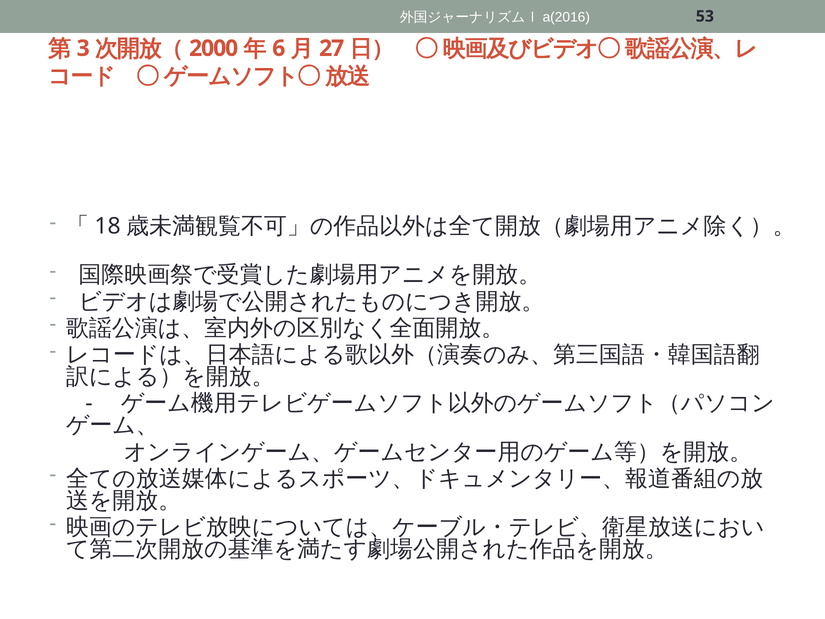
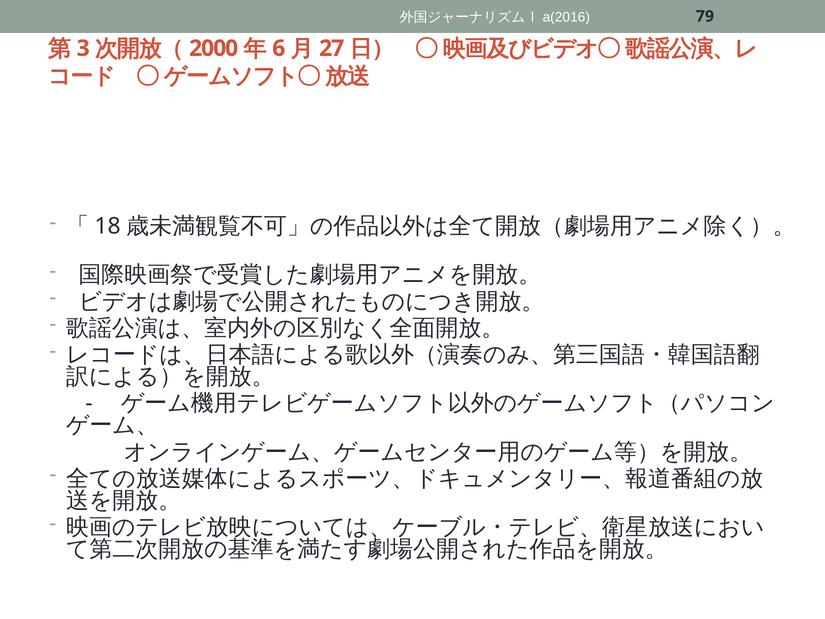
53: 53 -> 79
